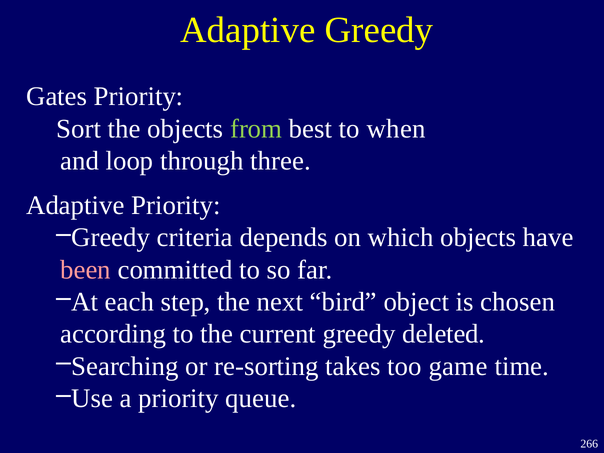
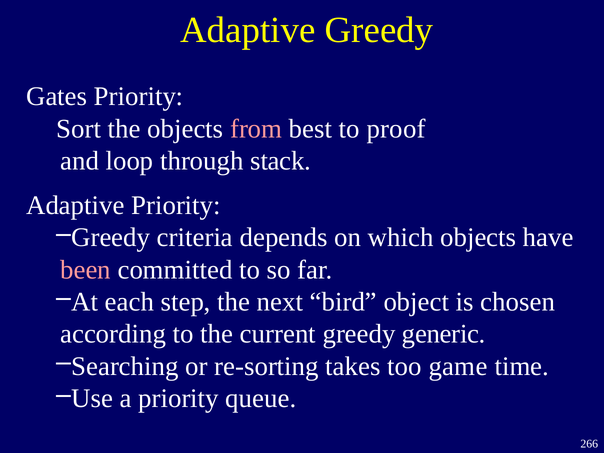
from colour: light green -> pink
when: when -> proof
three: three -> stack
deleted: deleted -> generic
